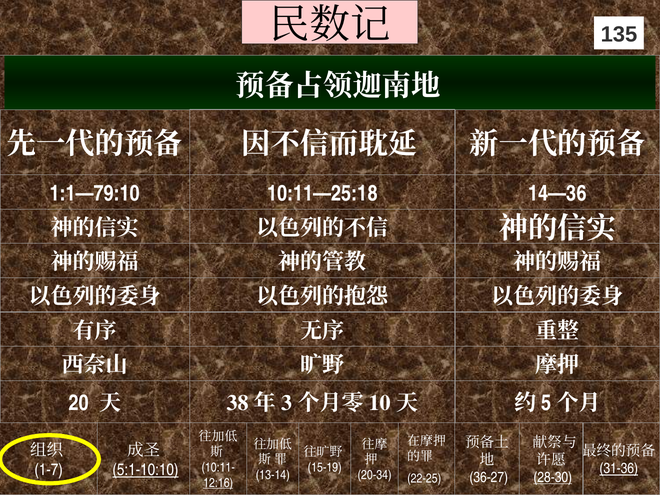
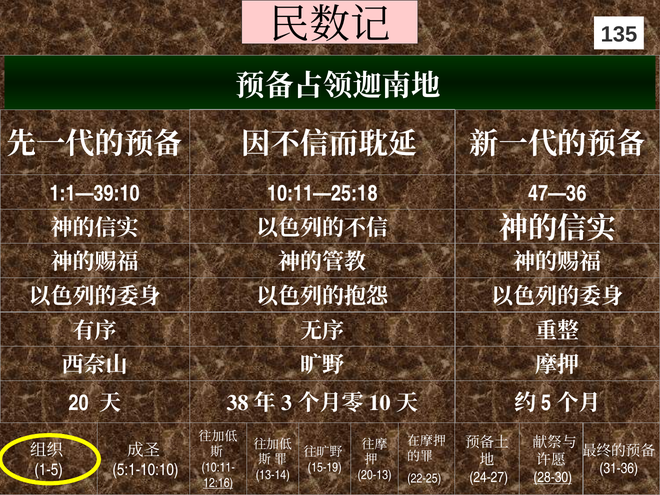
1:1—79:10: 1:1—79:10 -> 1:1—39:10
14—36: 14—36 -> 47—36
31-36 underline: present -> none
1-7: 1-7 -> 1-5
5:1-10:10 underline: present -> none
20-34: 20-34 -> 20-13
36-27: 36-27 -> 24-27
